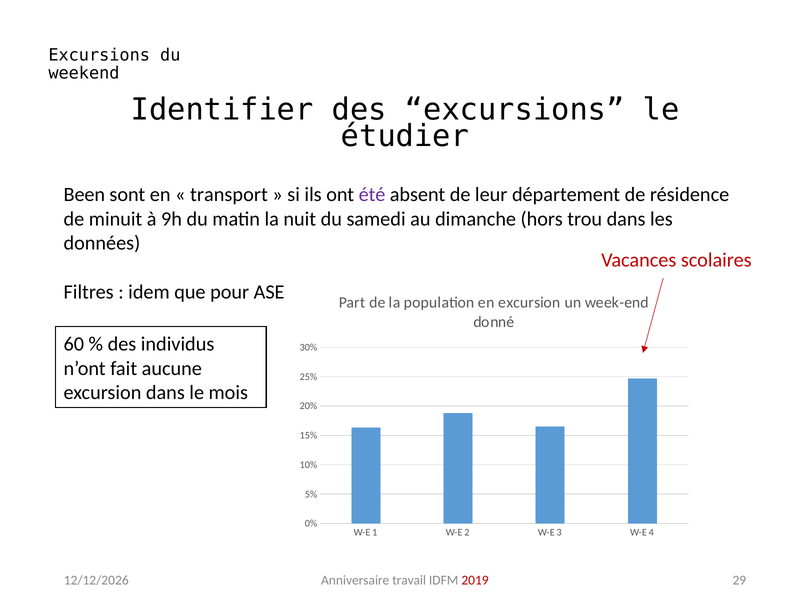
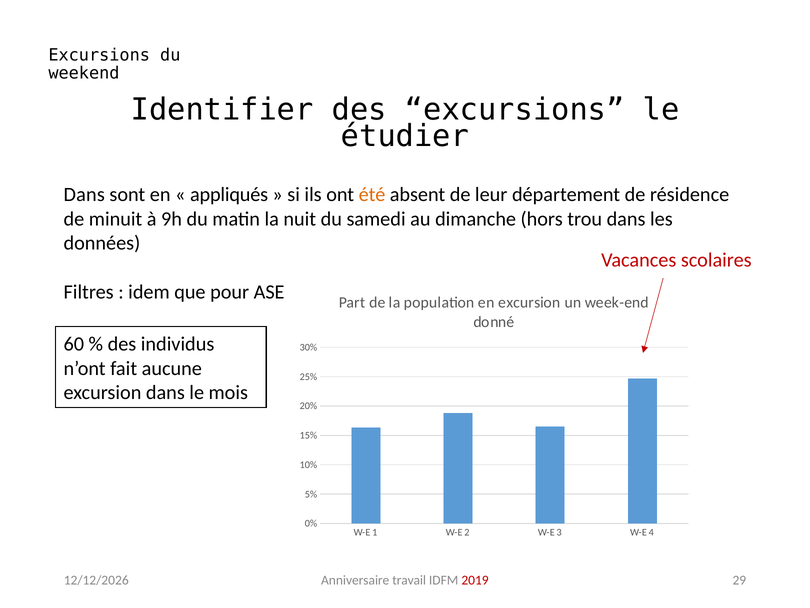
Been at (84, 194): Been -> Dans
transport: transport -> appliqués
été colour: purple -> orange
